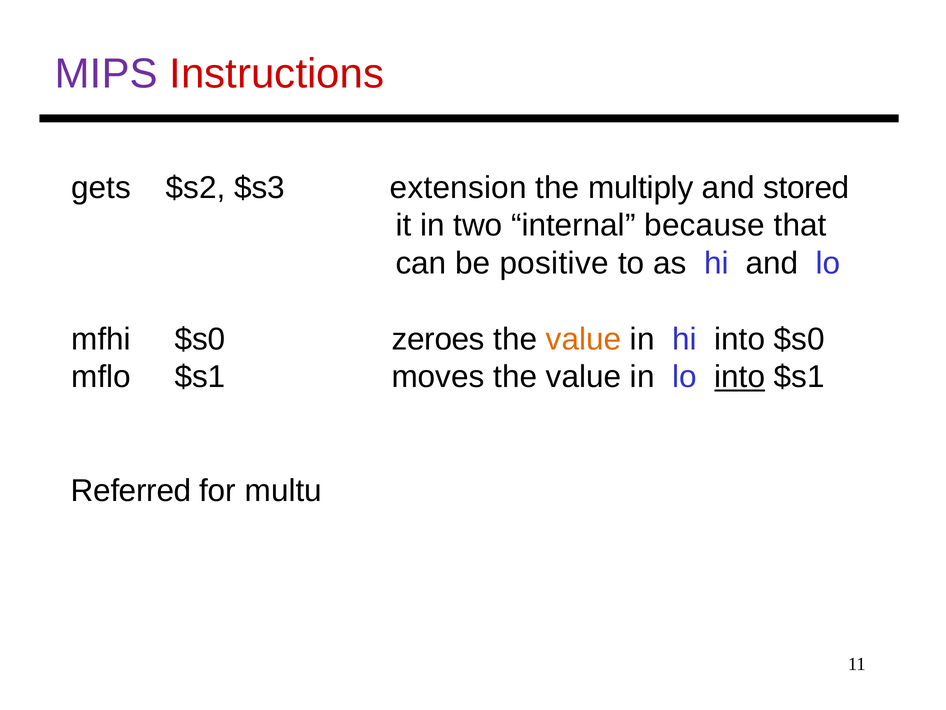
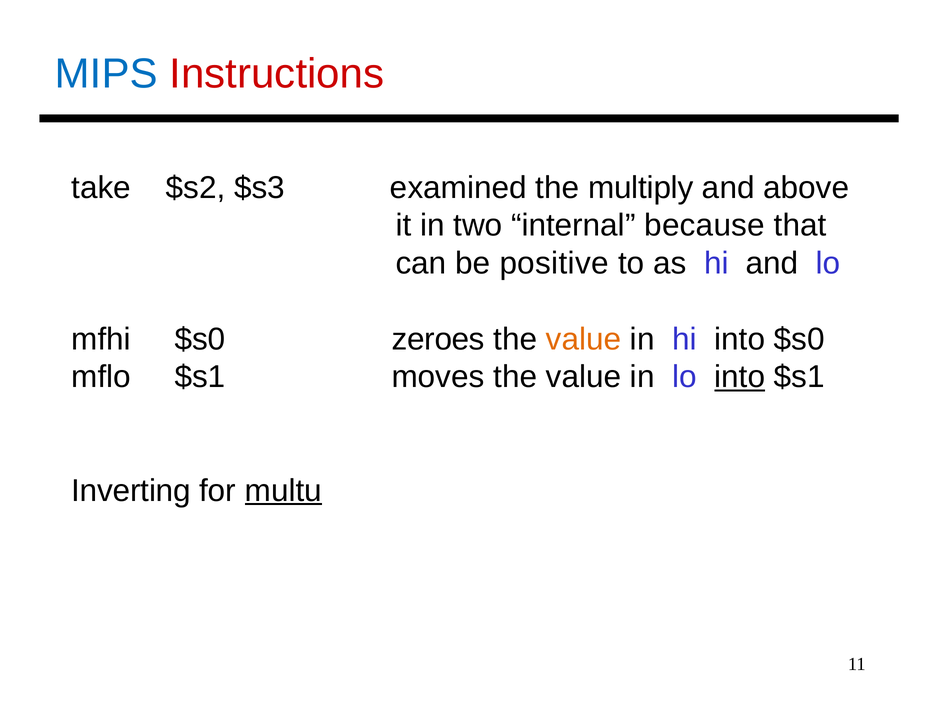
MIPS colour: purple -> blue
gets: gets -> take
extension: extension -> examined
stored: stored -> above
Referred: Referred -> Inverting
multu underline: none -> present
